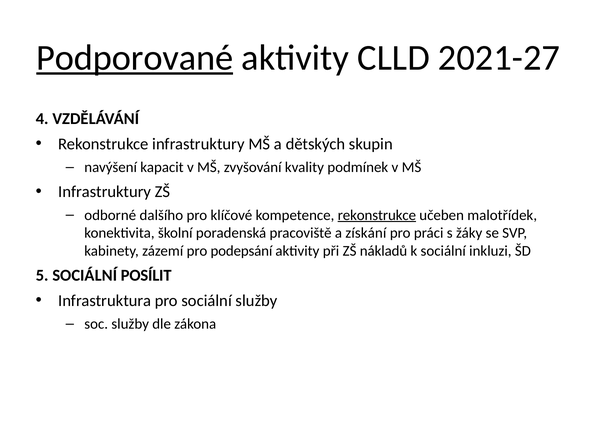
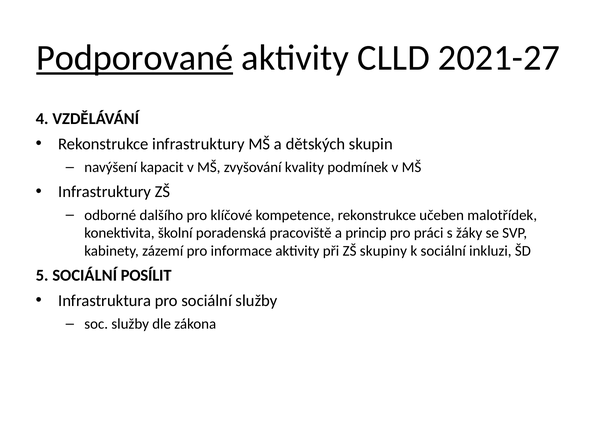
rekonstrukce at (377, 215) underline: present -> none
získání: získání -> princip
podepsání: podepsání -> informace
nákladů: nákladů -> skupiny
